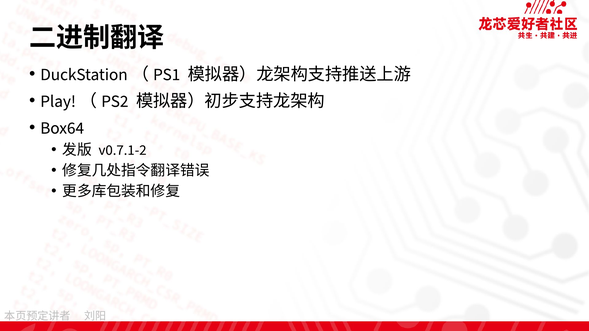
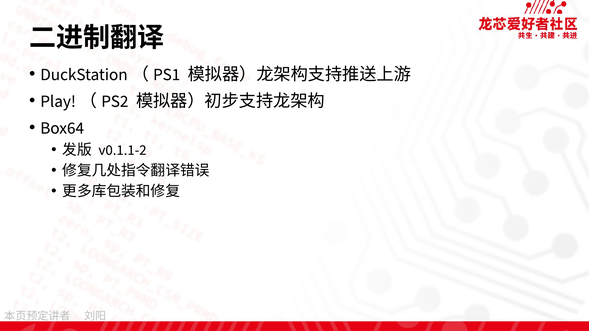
v0.7.1-2: v0.7.1-2 -> v0.1.1-2
